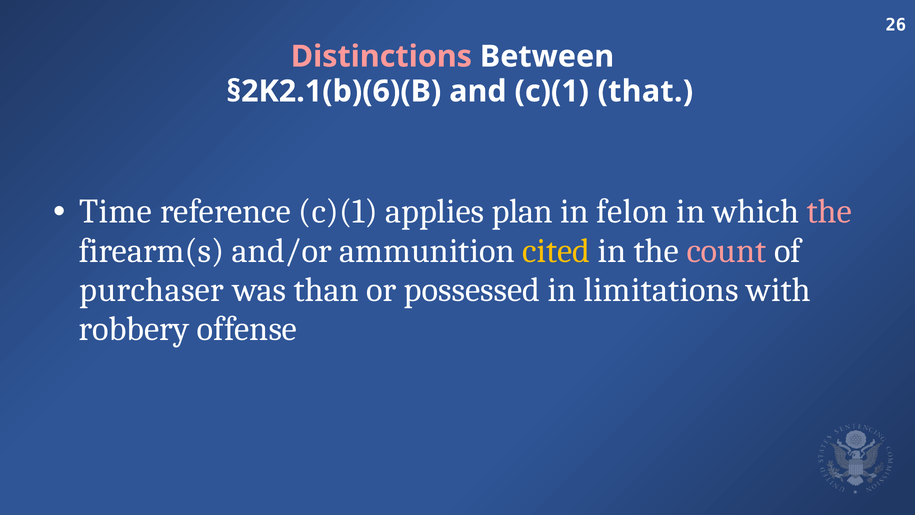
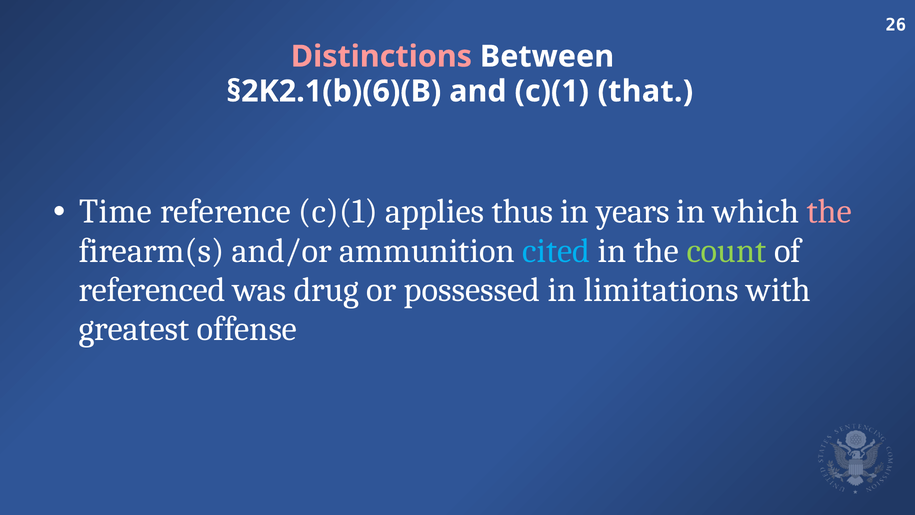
plan: plan -> thus
felon: felon -> years
cited colour: yellow -> light blue
count colour: pink -> light green
purchaser: purchaser -> referenced
than: than -> drug
robbery: robbery -> greatest
